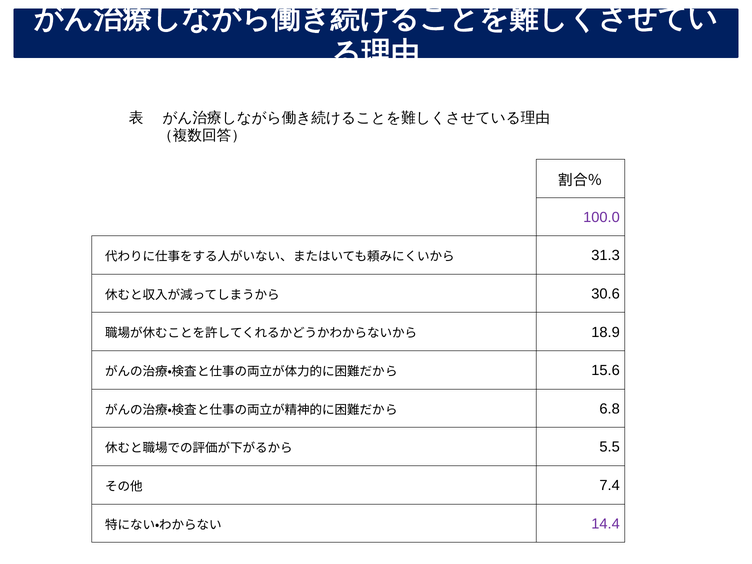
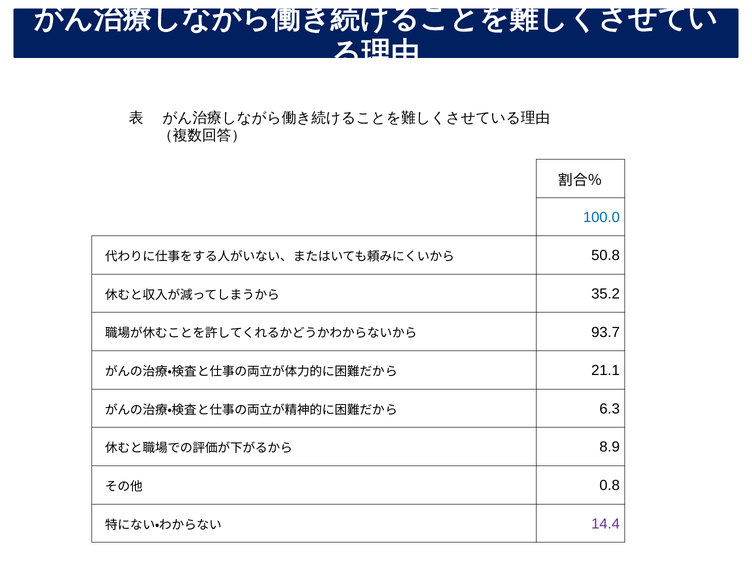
100.0 colour: purple -> blue
31.3: 31.3 -> 50.8
30.6: 30.6 -> 35.2
18.9: 18.9 -> 93.7
15.6: 15.6 -> 21.1
6.8: 6.8 -> 6.3
5.5: 5.5 -> 8.9
7.4: 7.4 -> 0.8
